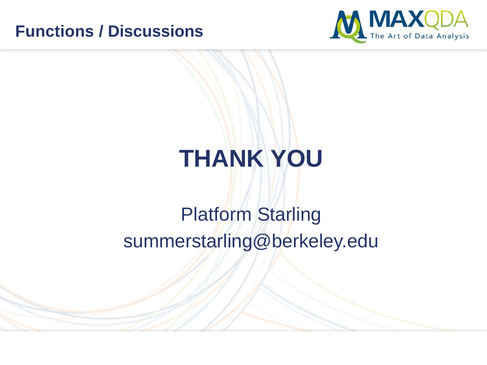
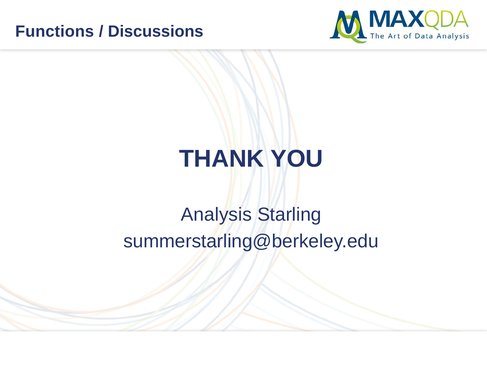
Platform at (216, 215): Platform -> Analysis
